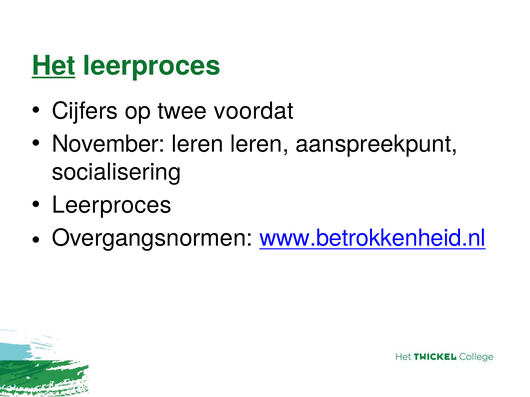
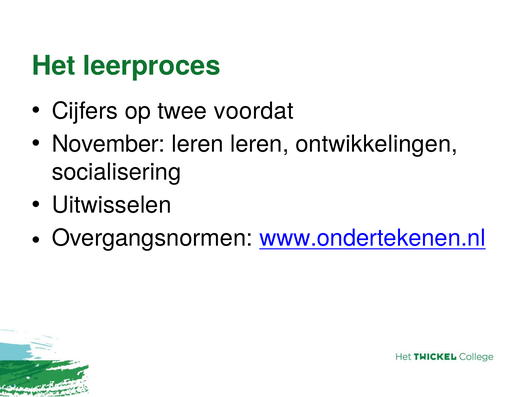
Het underline: present -> none
aanspreekpunt: aanspreekpunt -> ontwikkelingen
Leerproces at (112, 205): Leerproces -> Uitwisselen
www.betrokkenheid.nl: www.betrokkenheid.nl -> www.ondertekenen.nl
